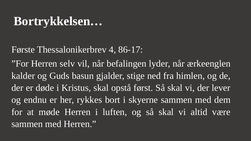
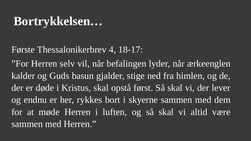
86-17: 86-17 -> 18-17
